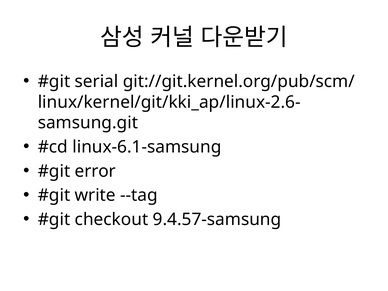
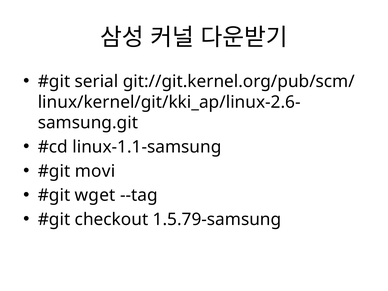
linux-6.1-samsung: linux-6.1-samsung -> linux-1.1-samsung
error: error -> movi
write: write -> wget
9.4.57-samsung: 9.4.57-samsung -> 1.5.79-samsung
